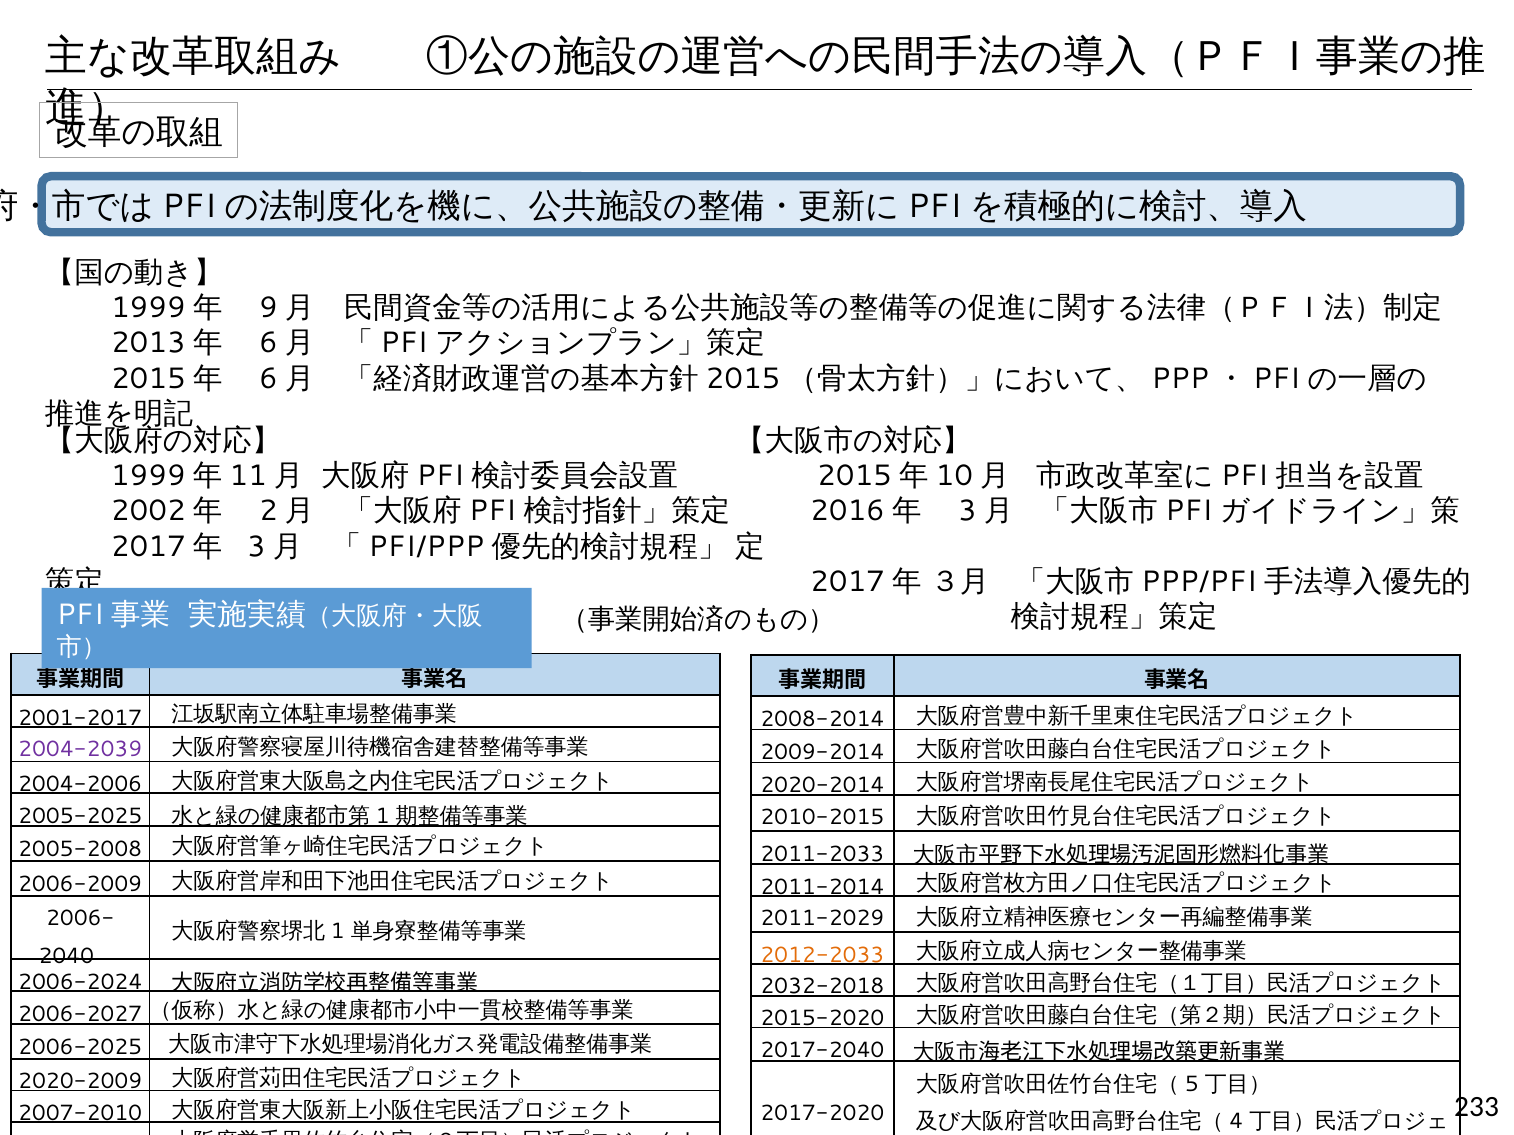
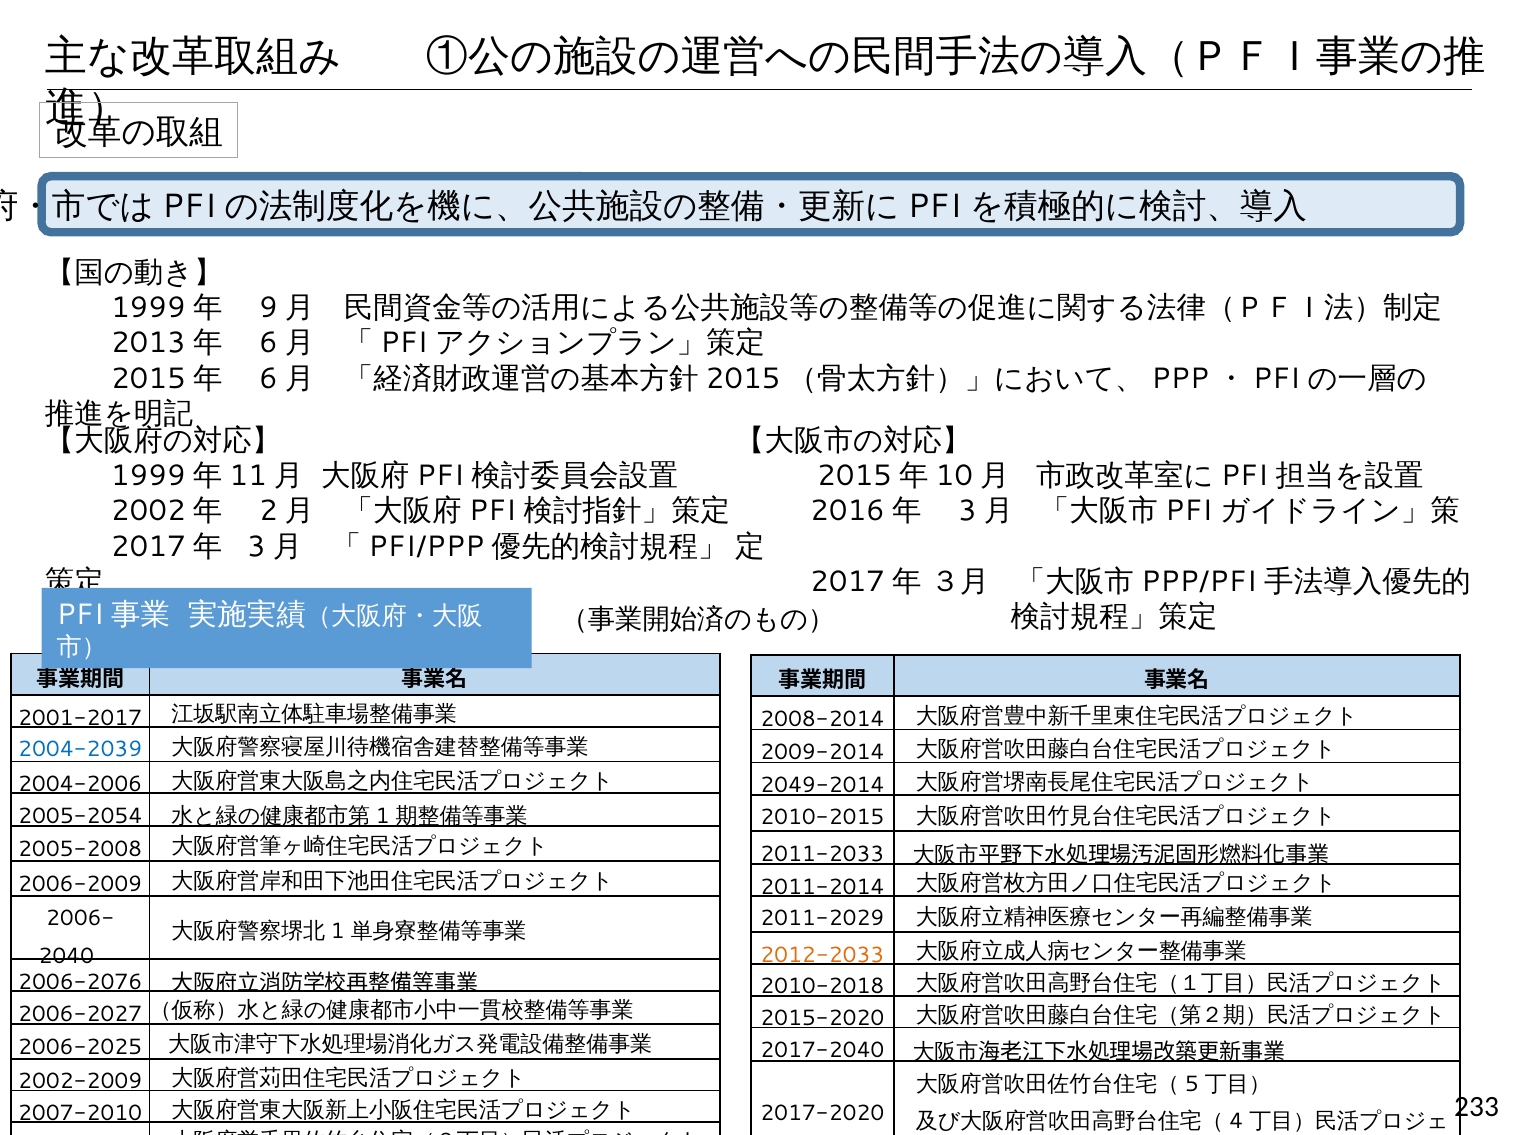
2004-2039 colour: purple -> blue
2020-2014: 2020-2014 -> 2049-2014
2005-2025: 2005-2025 -> 2005-2054
2006-2024: 2006-2024 -> 2006-2076
2032-2018: 2032-2018 -> 2010-2018
2020-2009: 2020-2009 -> 2002-2009
